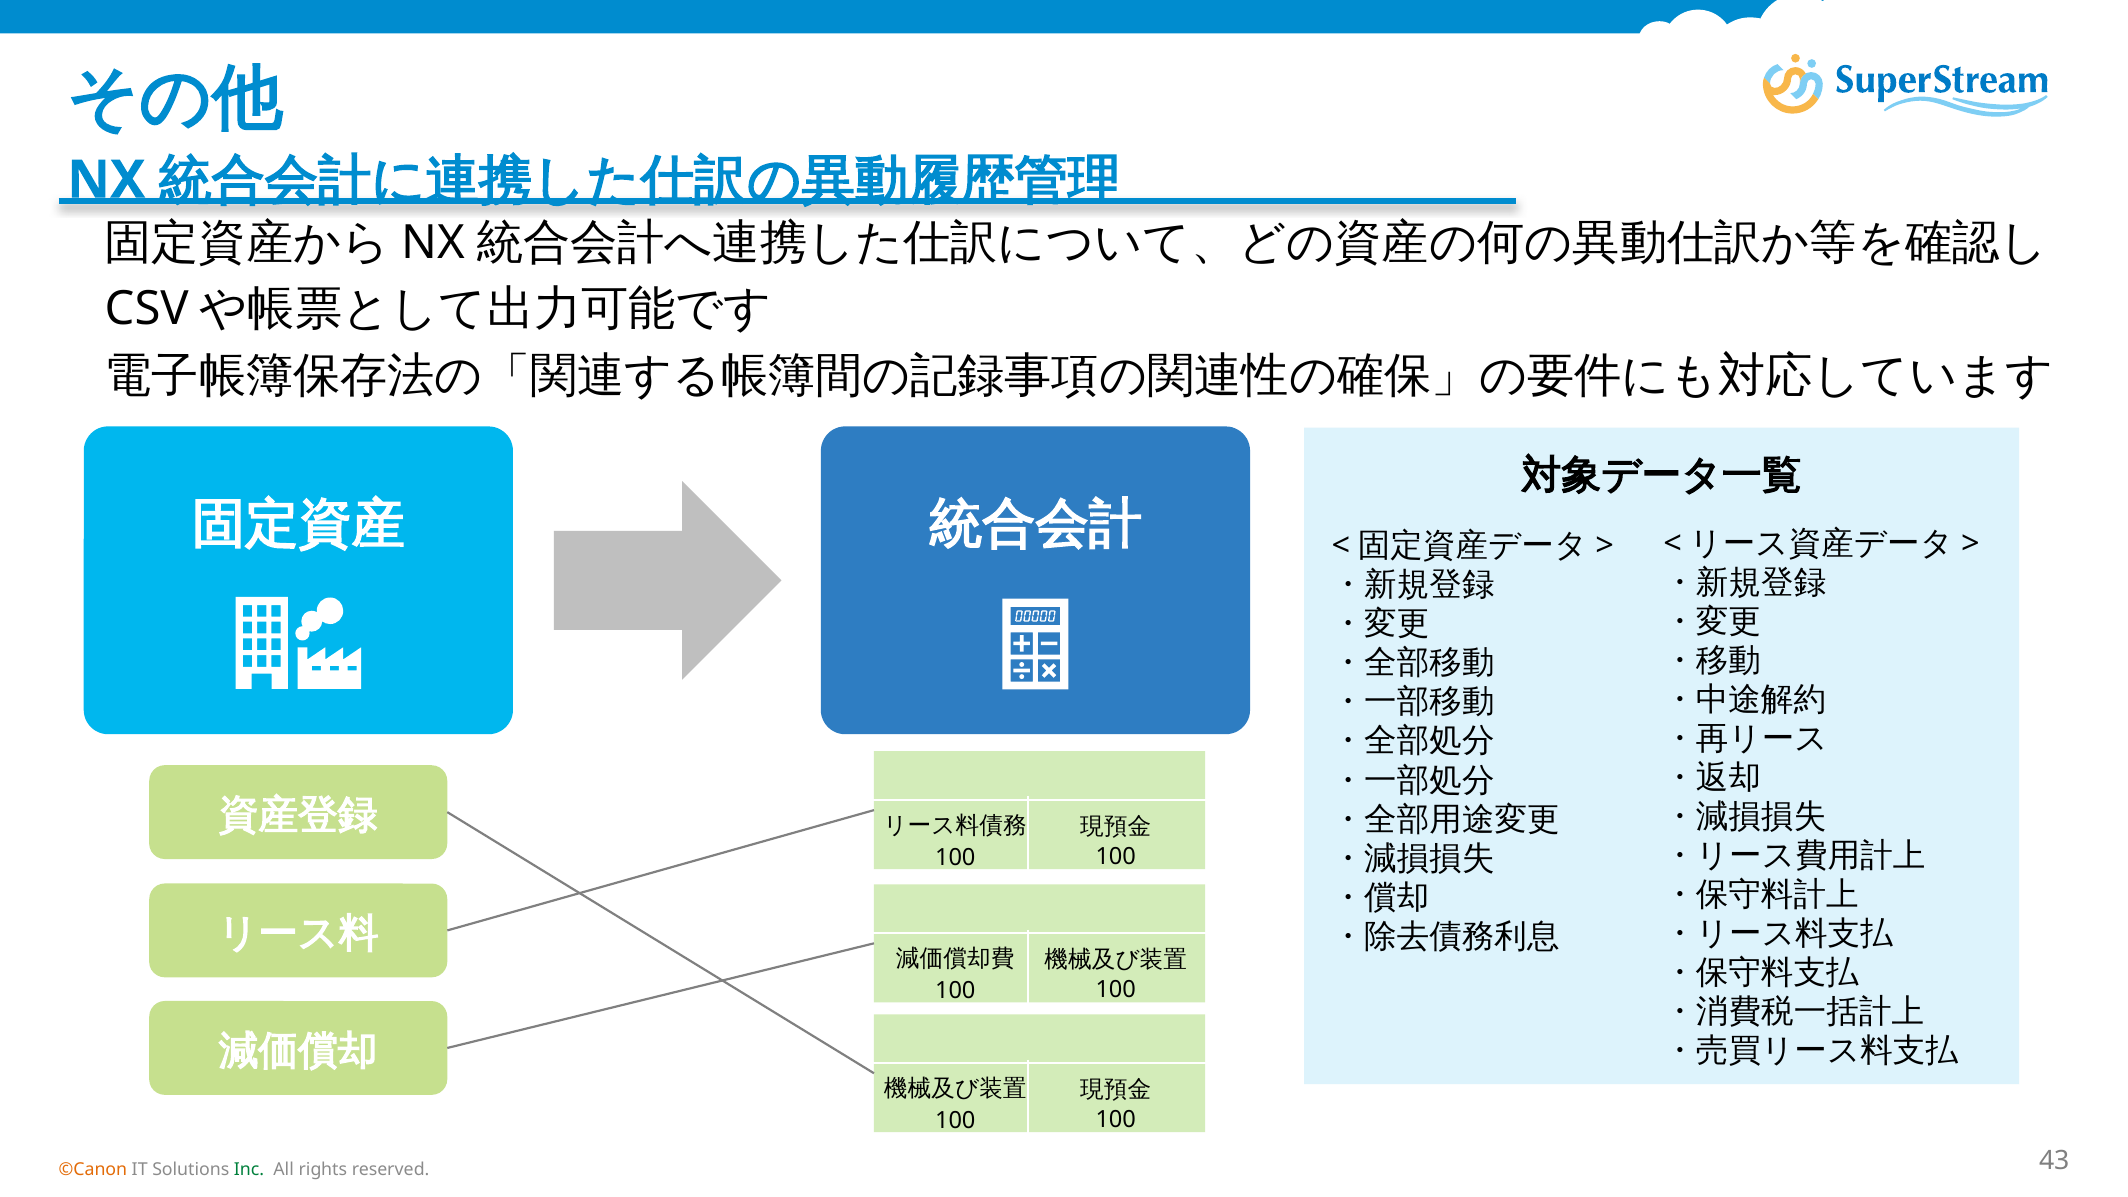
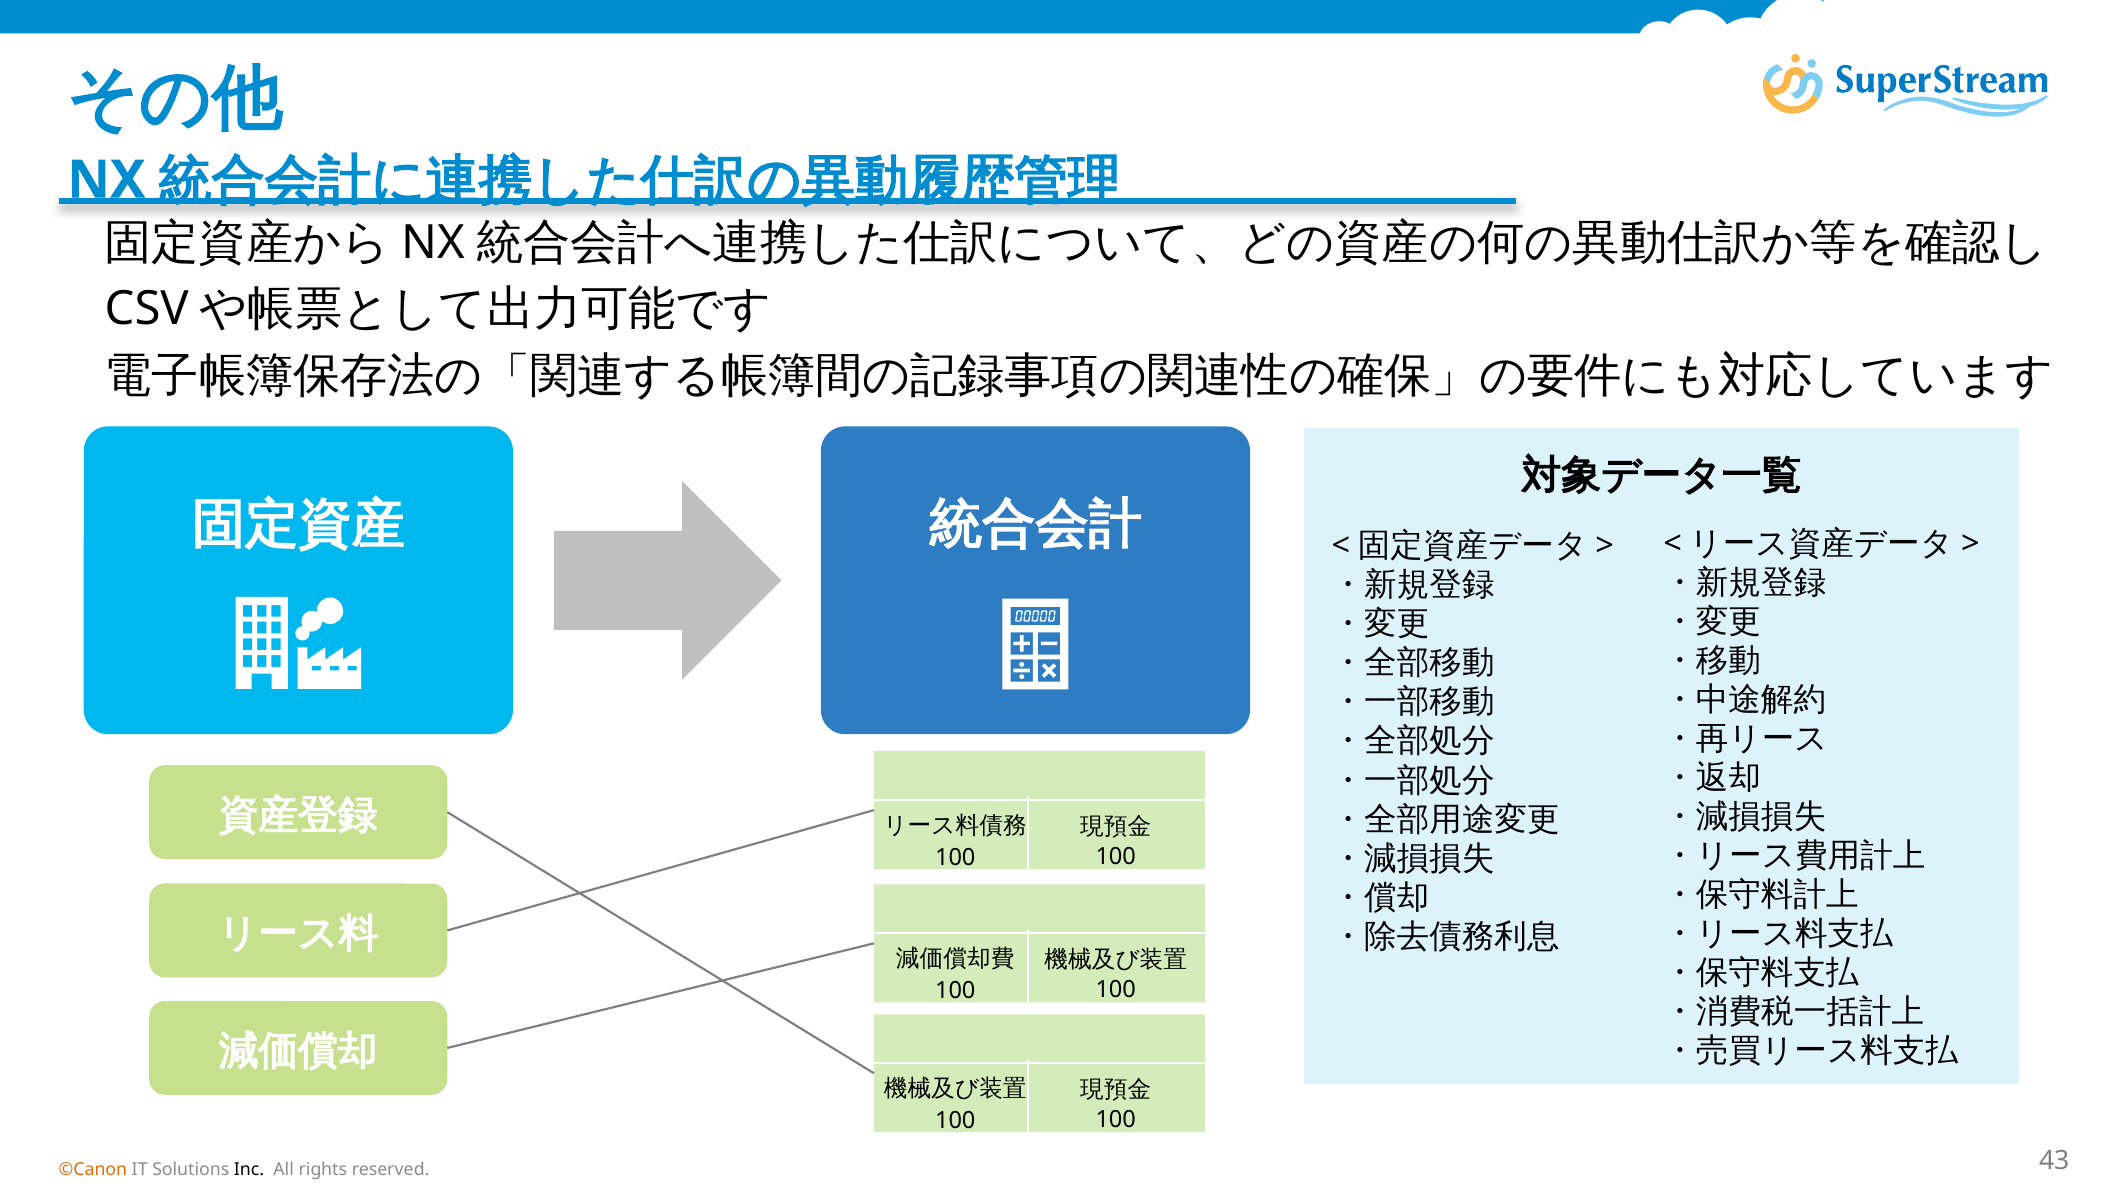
Inc colour: green -> black
